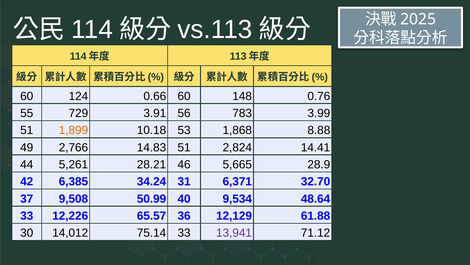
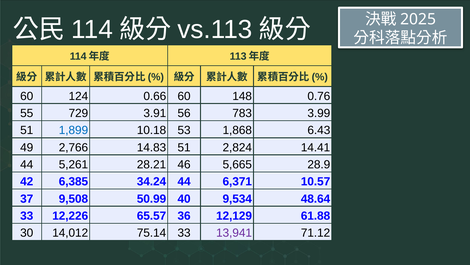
1,899 colour: orange -> blue
8.88: 8.88 -> 6.43
34.24 31: 31 -> 44
32.70: 32.70 -> 10.57
